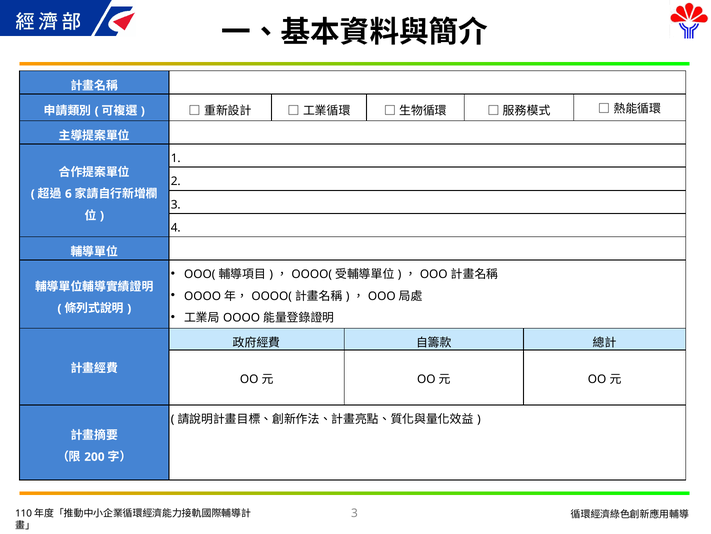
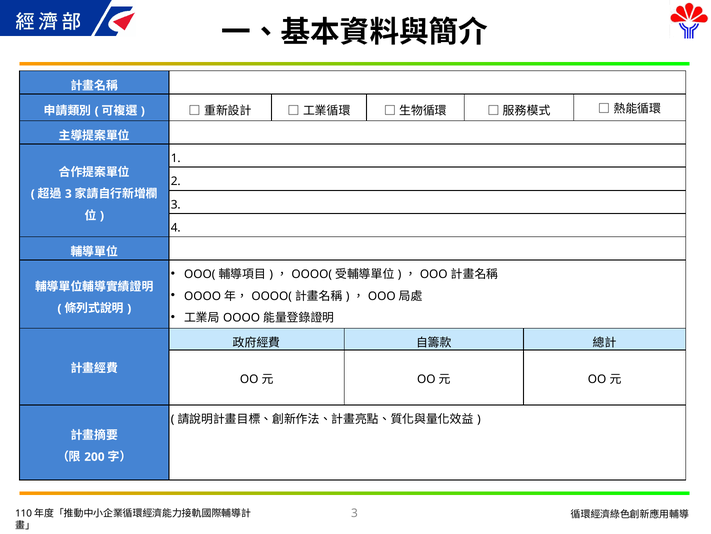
6 at (68, 194): 6 -> 3
